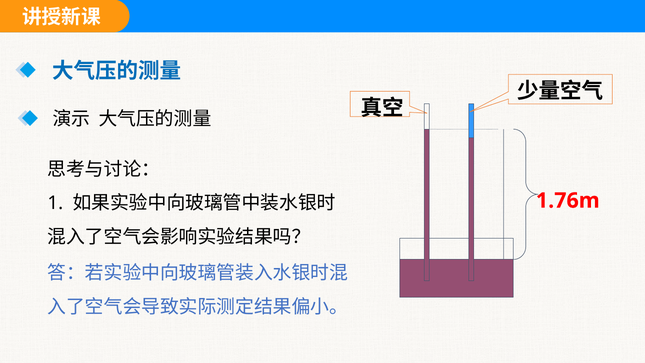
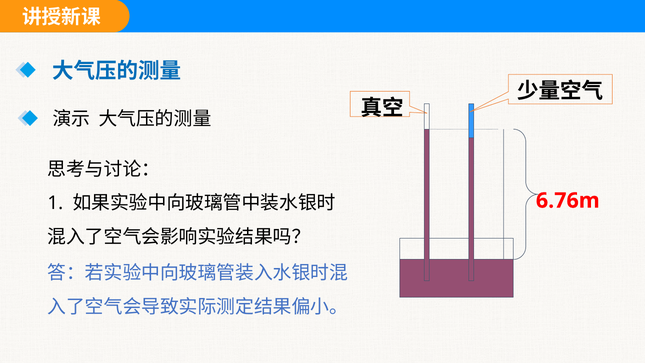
1.76m: 1.76m -> 6.76m
